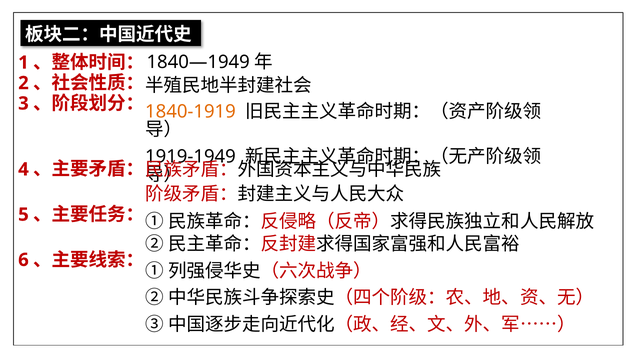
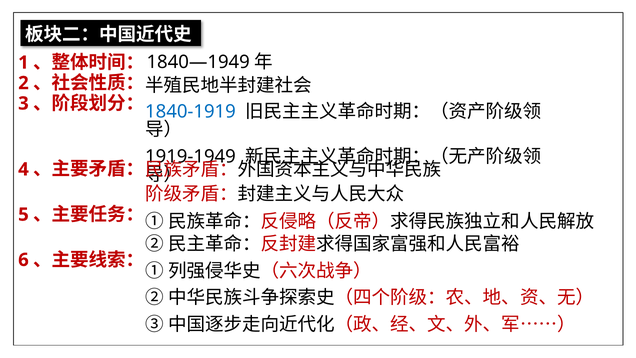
1840-1919 colour: orange -> blue
